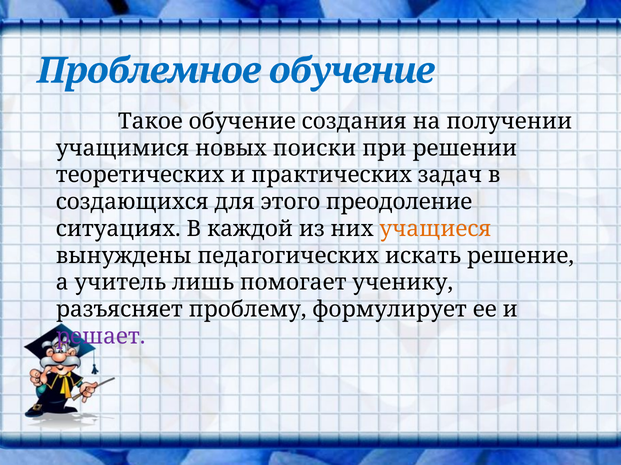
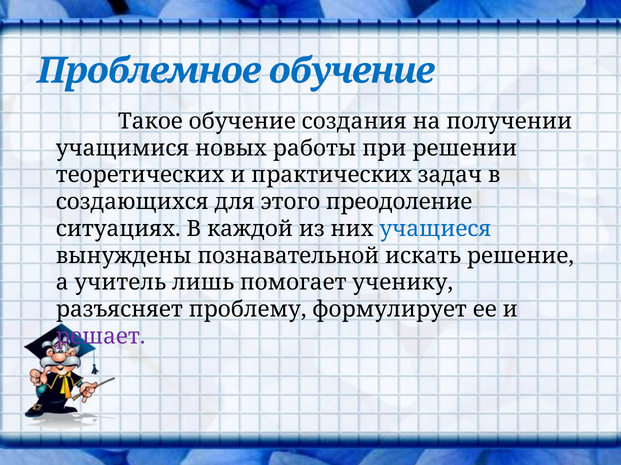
поиски: поиски -> работы
учащиеся colour: orange -> blue
педагогических: педагогических -> познавательной
